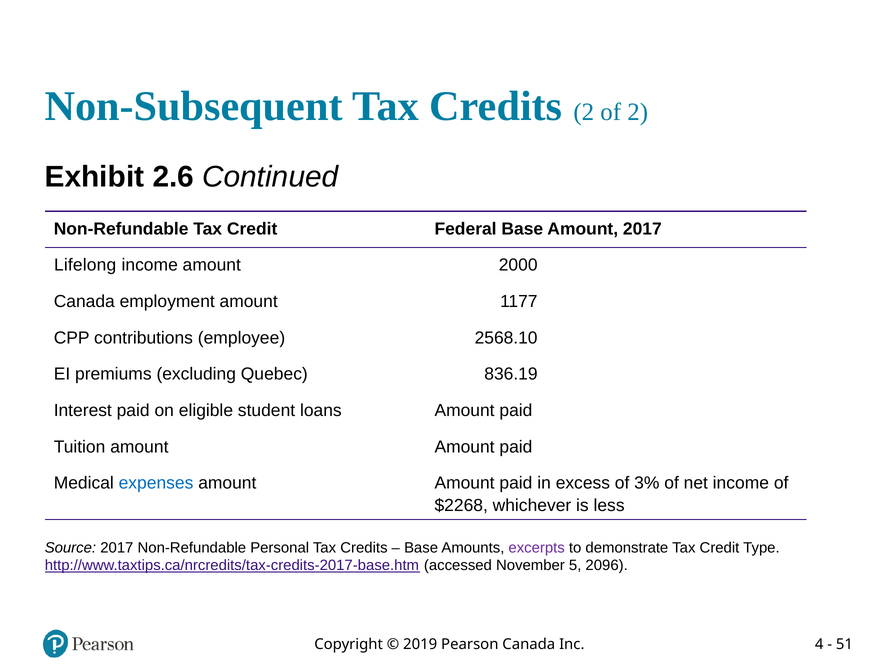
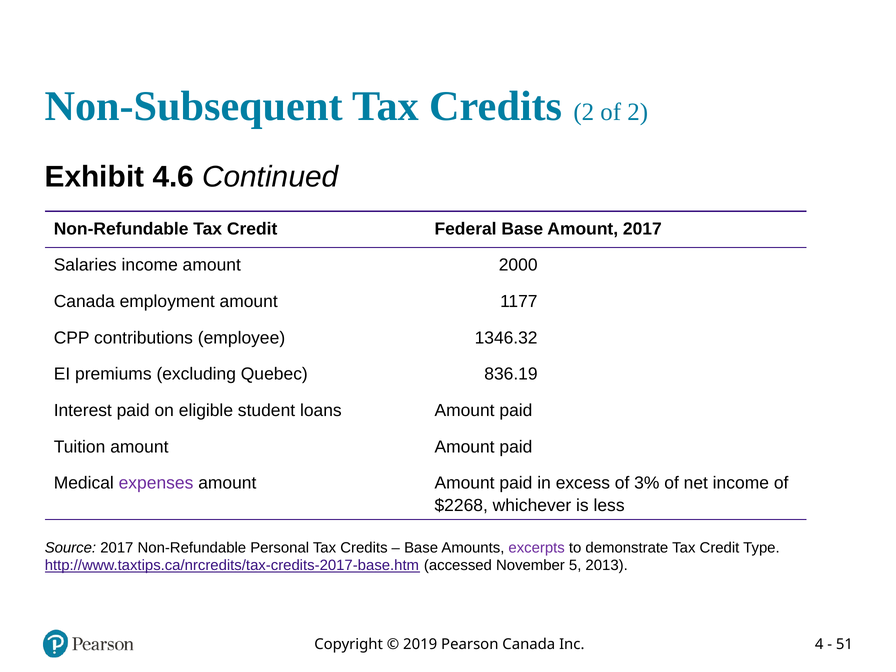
2.6: 2.6 -> 4.6
Lifelong: Lifelong -> Salaries
2568.10: 2568.10 -> 1346.32
expenses colour: blue -> purple
2096: 2096 -> 2013
